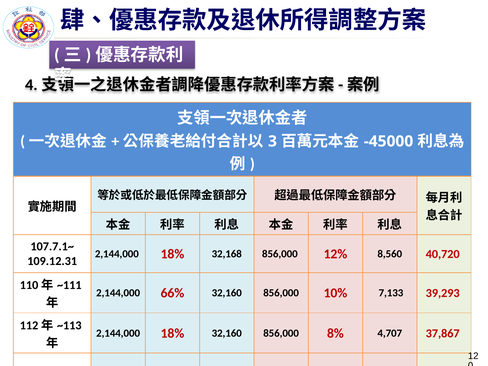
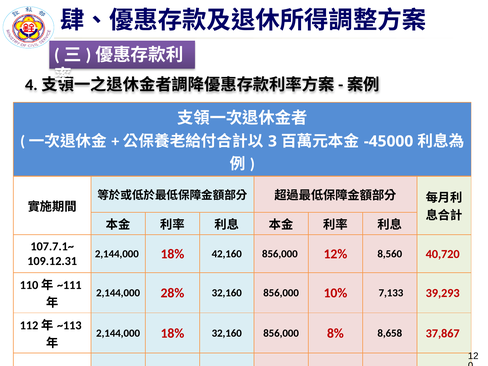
32,168: 32,168 -> 42,160
66%: 66% -> 28%
4,707: 4,707 -> 8,658
